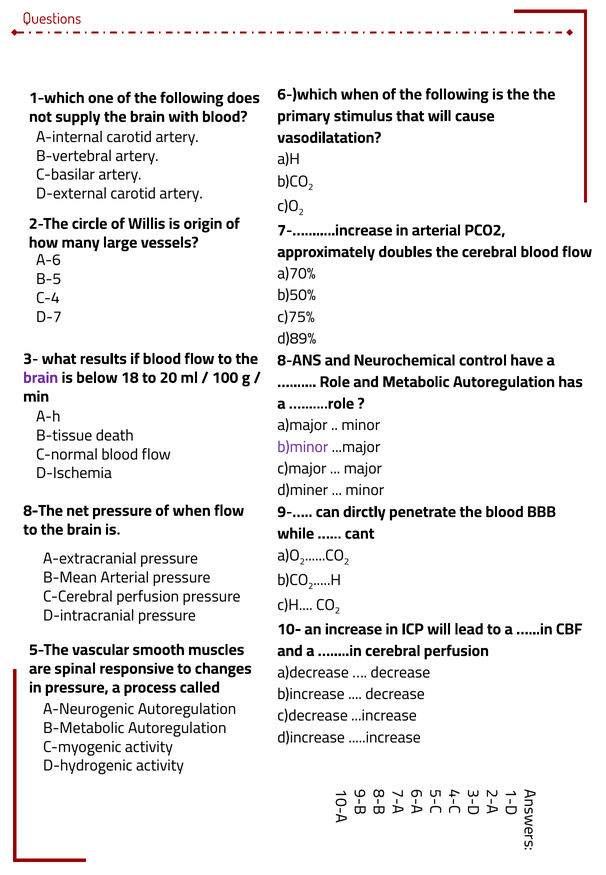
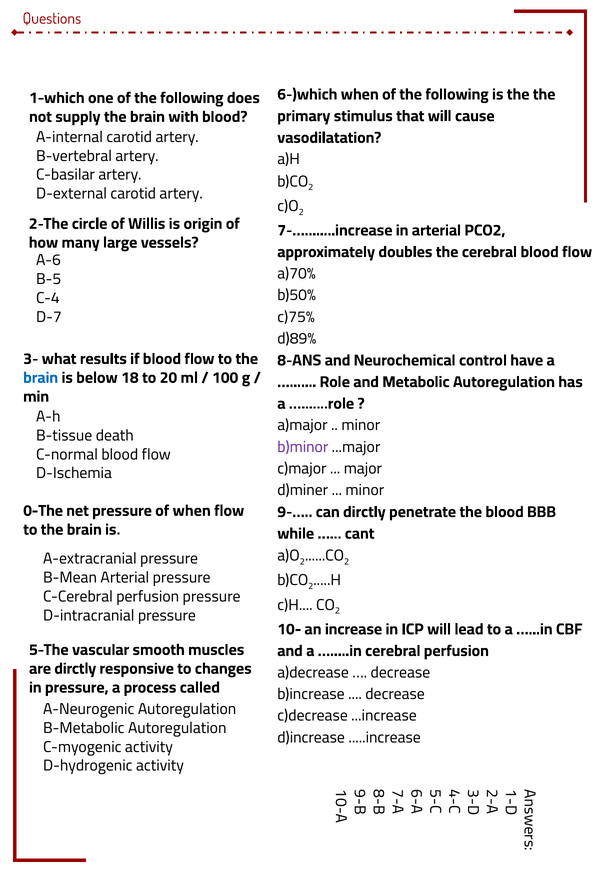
brain at (41, 378) colour: purple -> blue
8-The: 8-The -> 0-The
are spinal: spinal -> dirctly
